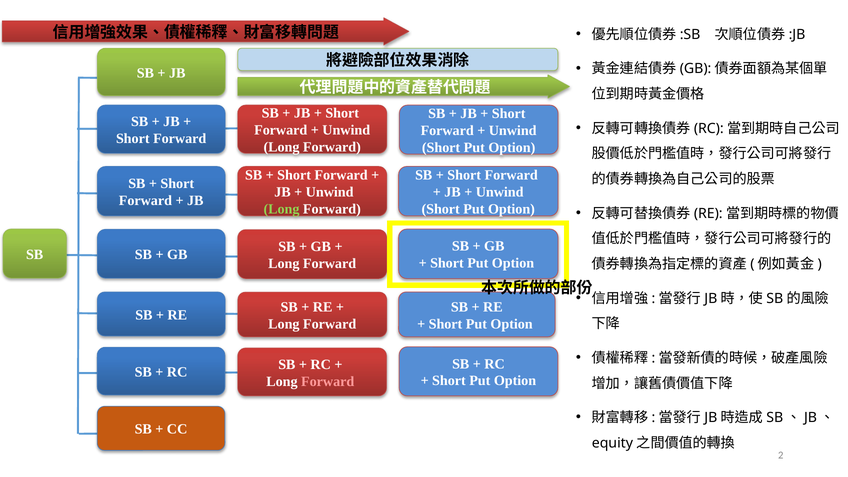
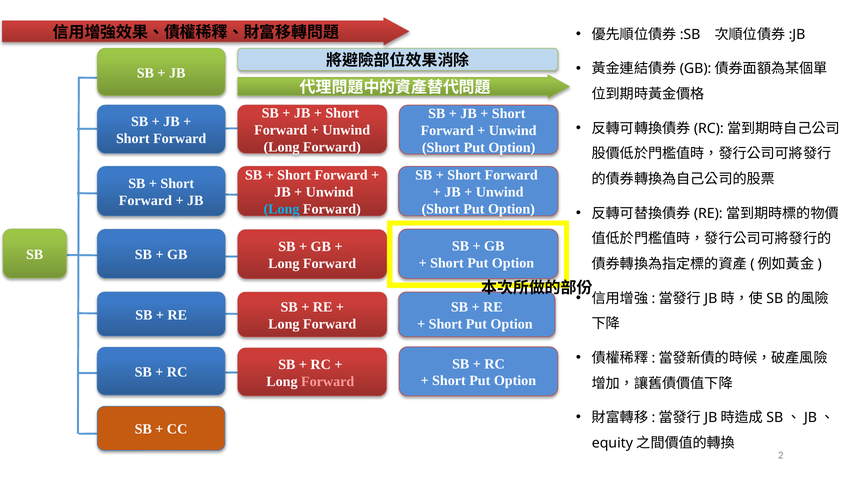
Long at (282, 209) colour: light green -> light blue
